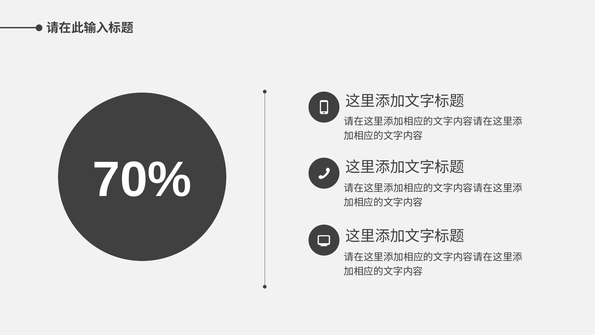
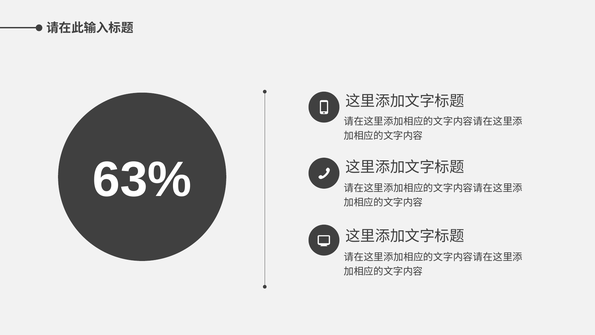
70%: 70% -> 63%
